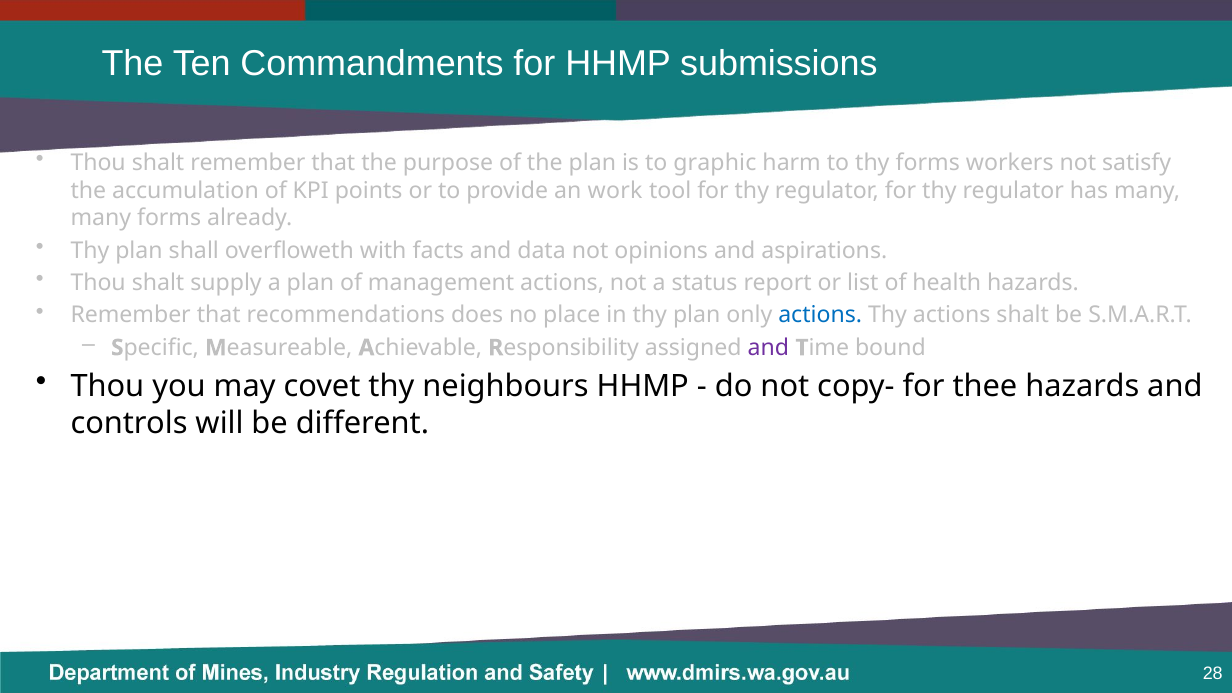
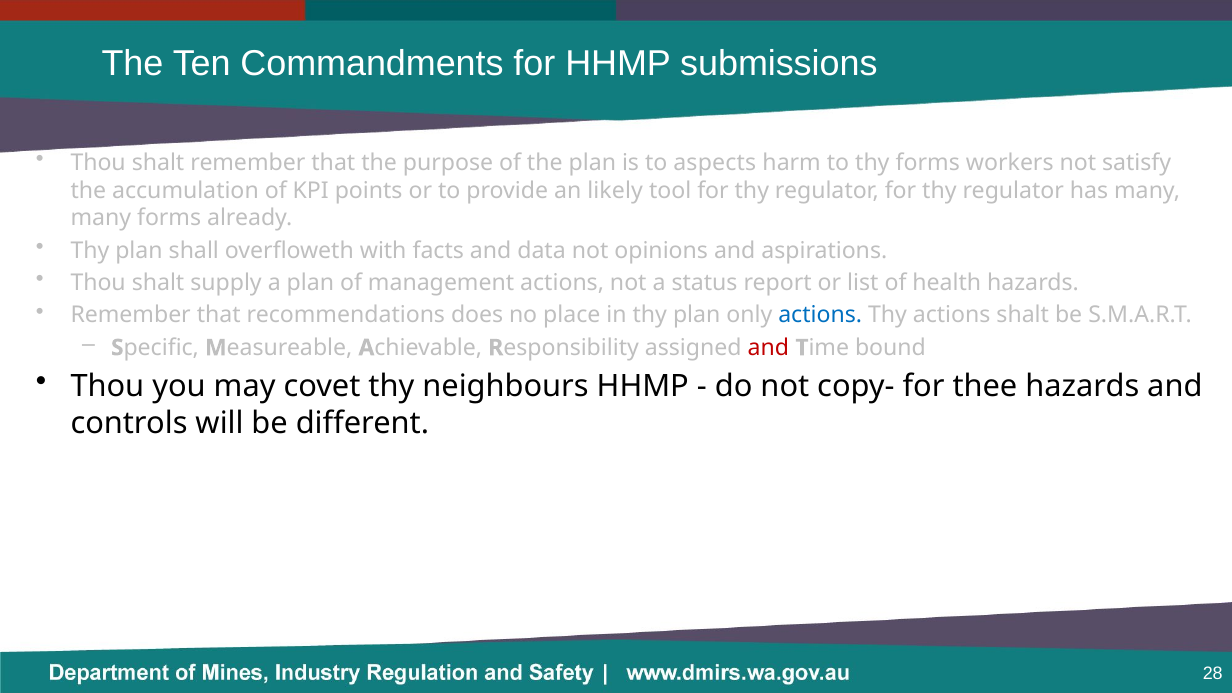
graphic: graphic -> aspects
work: work -> likely
and at (768, 348) colour: purple -> red
